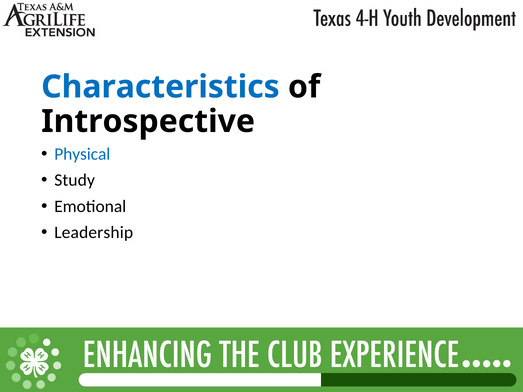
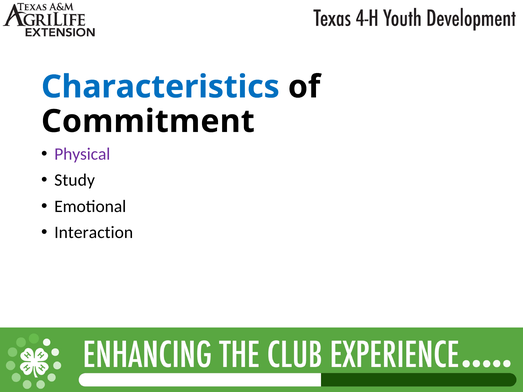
Introspective: Introspective -> Commitment
Physical colour: blue -> purple
Leadership: Leadership -> Interaction
